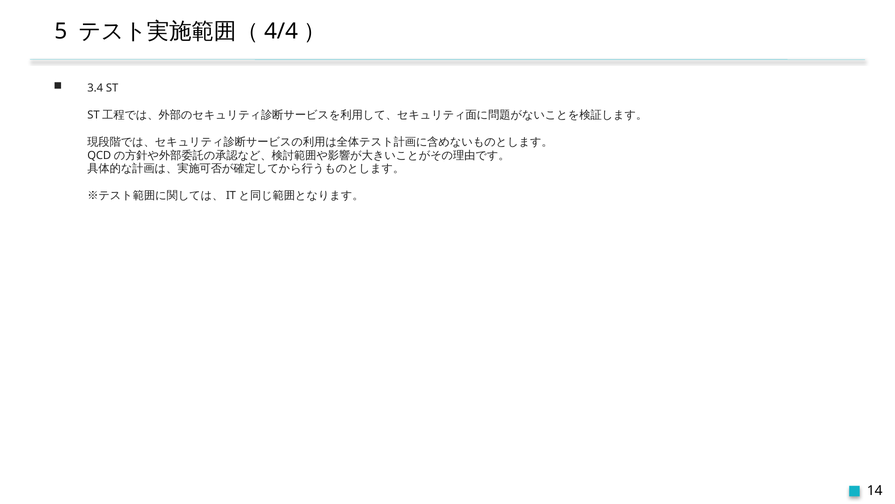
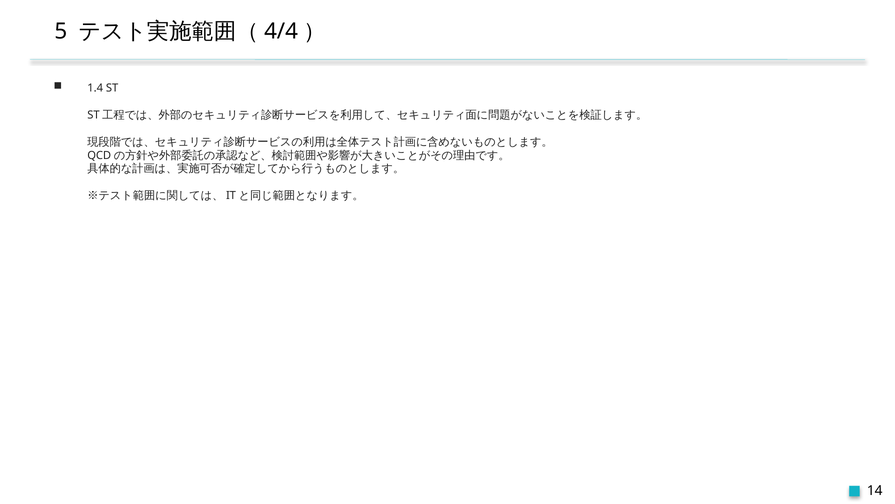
3.4: 3.4 -> 1.4
